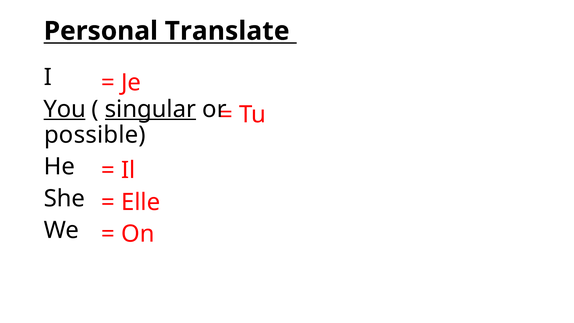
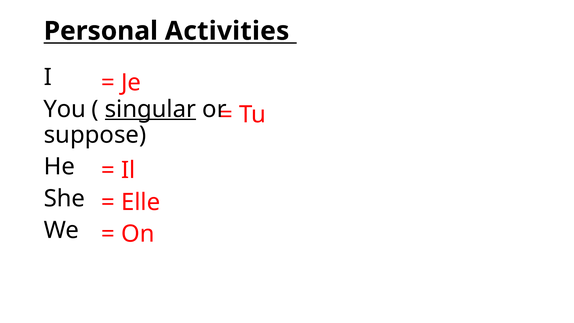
Translate: Translate -> Activities
You underline: present -> none
possible: possible -> suppose
